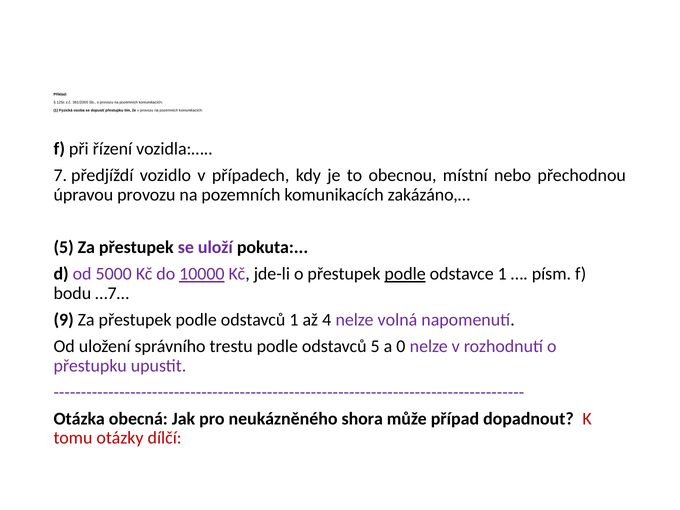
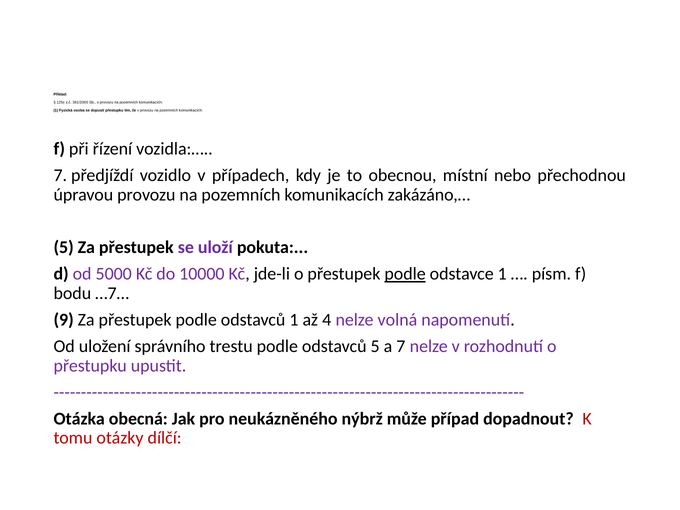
10000 underline: present -> none
a 0: 0 -> 7
shora: shora -> nýbrž
